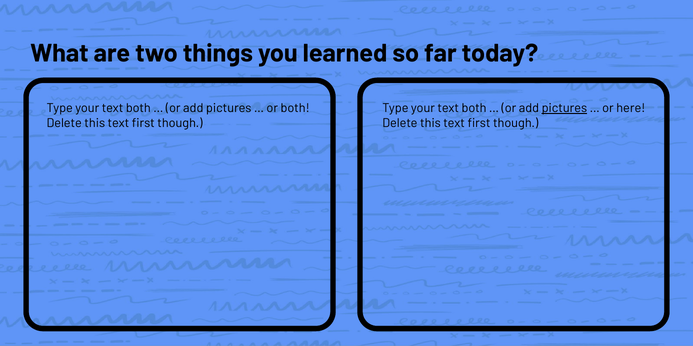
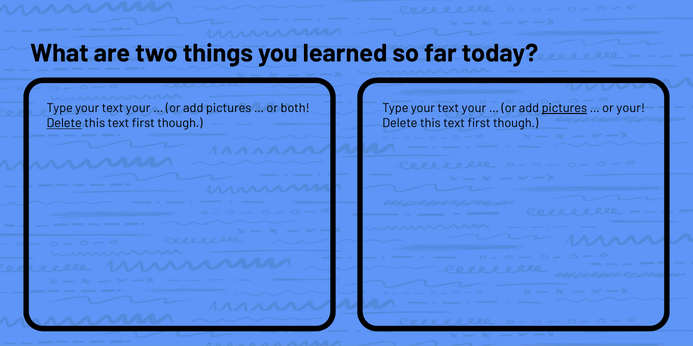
both at (138, 108): both -> your
both at (474, 108): both -> your
or here: here -> your
Delete at (64, 123) underline: none -> present
